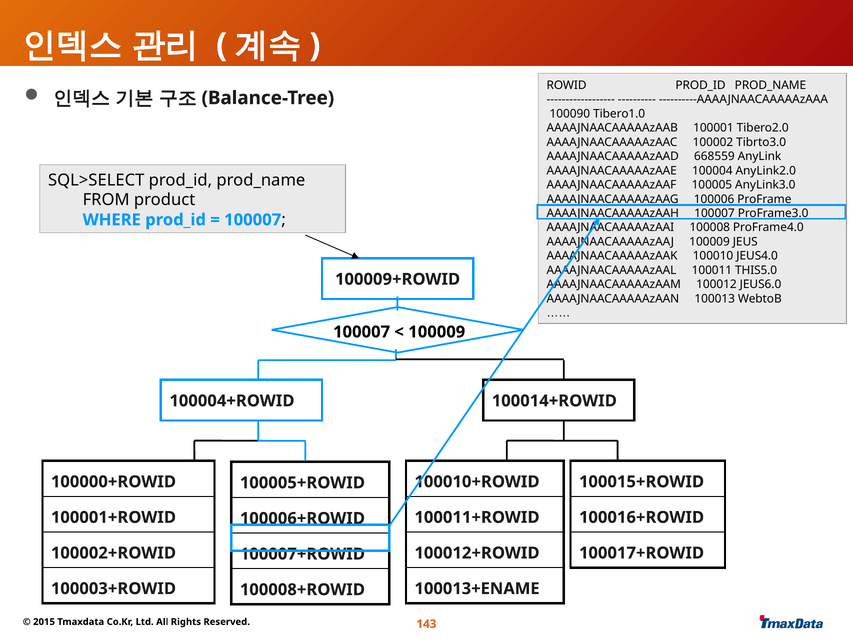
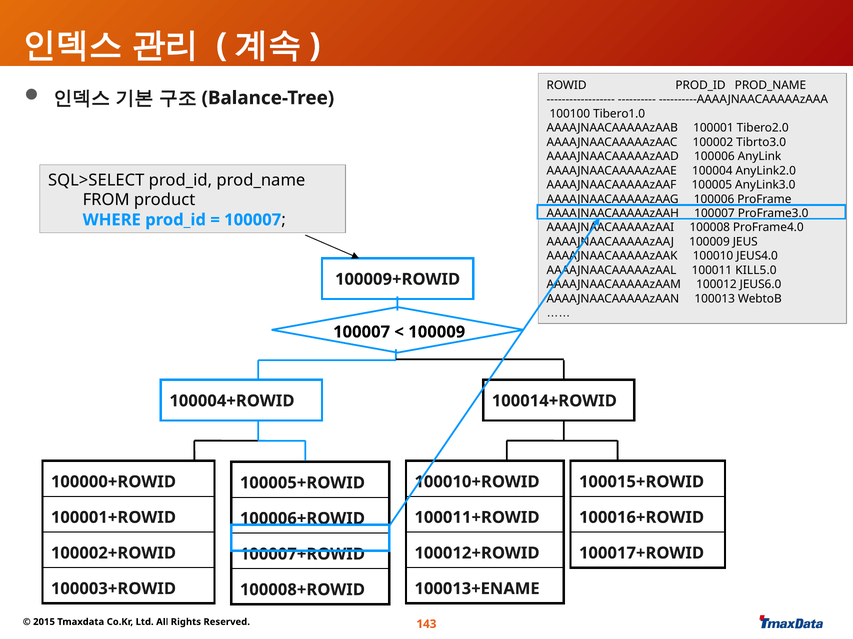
100090: 100090 -> 100100
AAAAJNAACAAAAAzAAD 668559: 668559 -> 100006
THIS5.0: THIS5.0 -> KILL5.0
